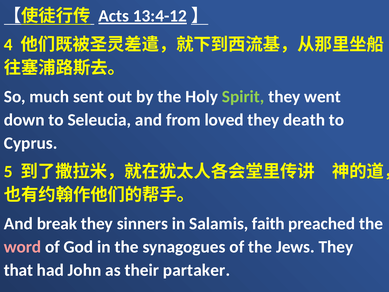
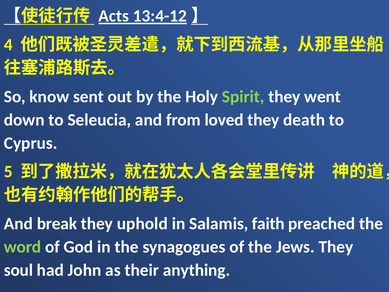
much: much -> know
sinners: sinners -> uphold
word colour: pink -> light green
that: that -> soul
partaker: partaker -> anything
